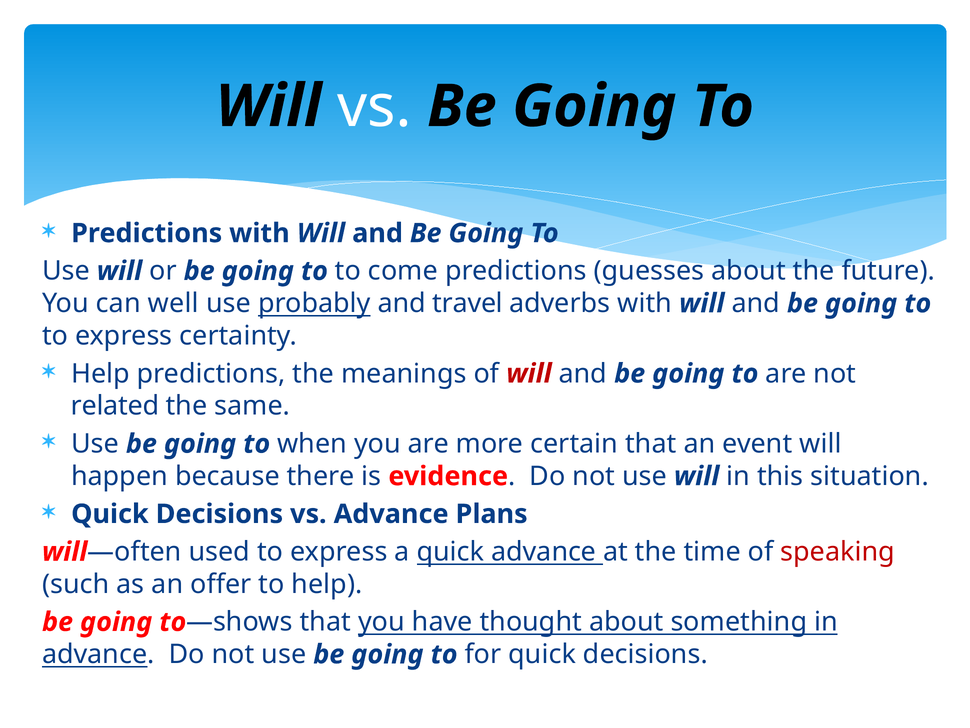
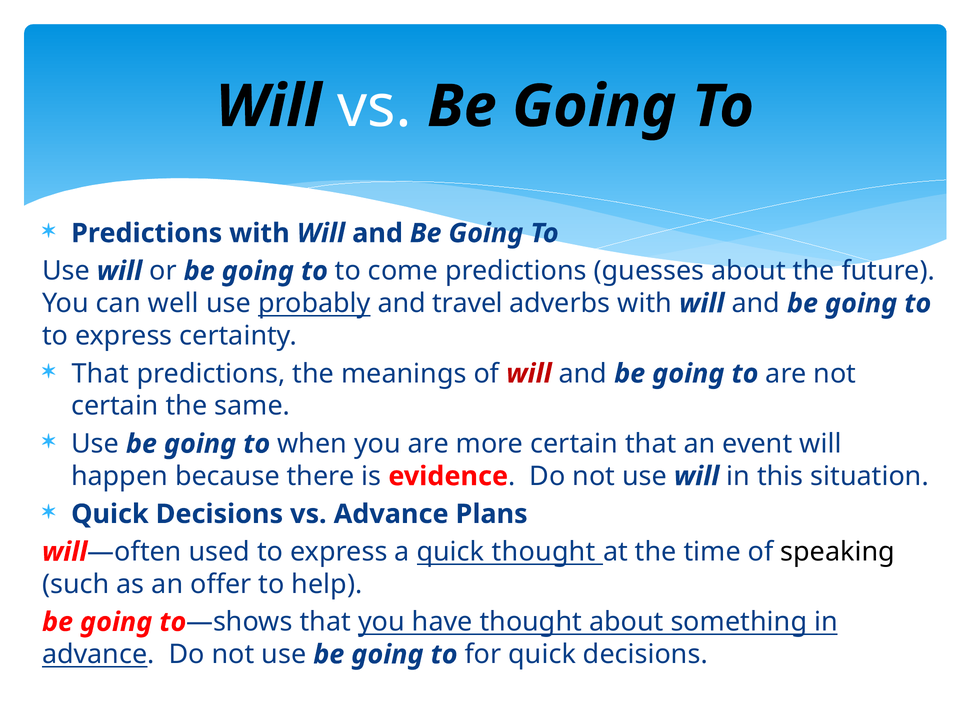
Help at (100, 373): Help -> That
related at (115, 406): related -> certain
quick advance: advance -> thought
speaking colour: red -> black
